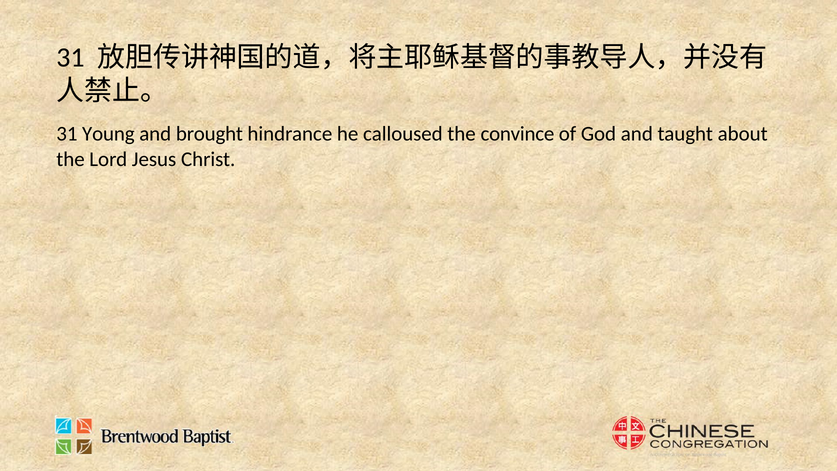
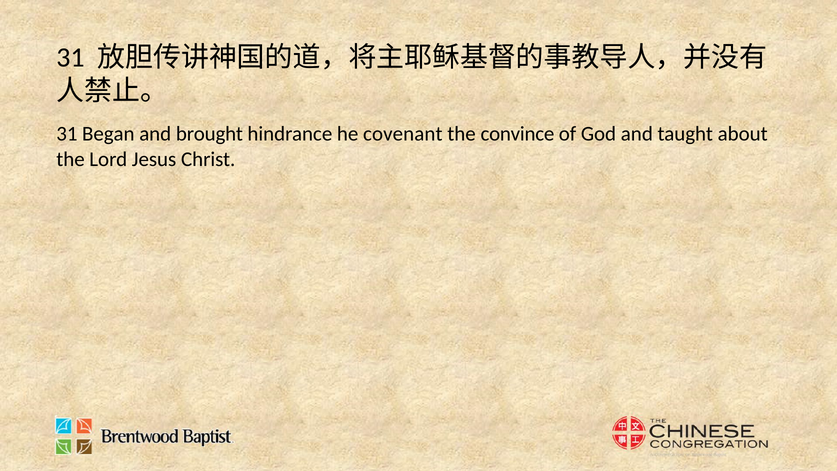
Young: Young -> Began
calloused: calloused -> covenant
